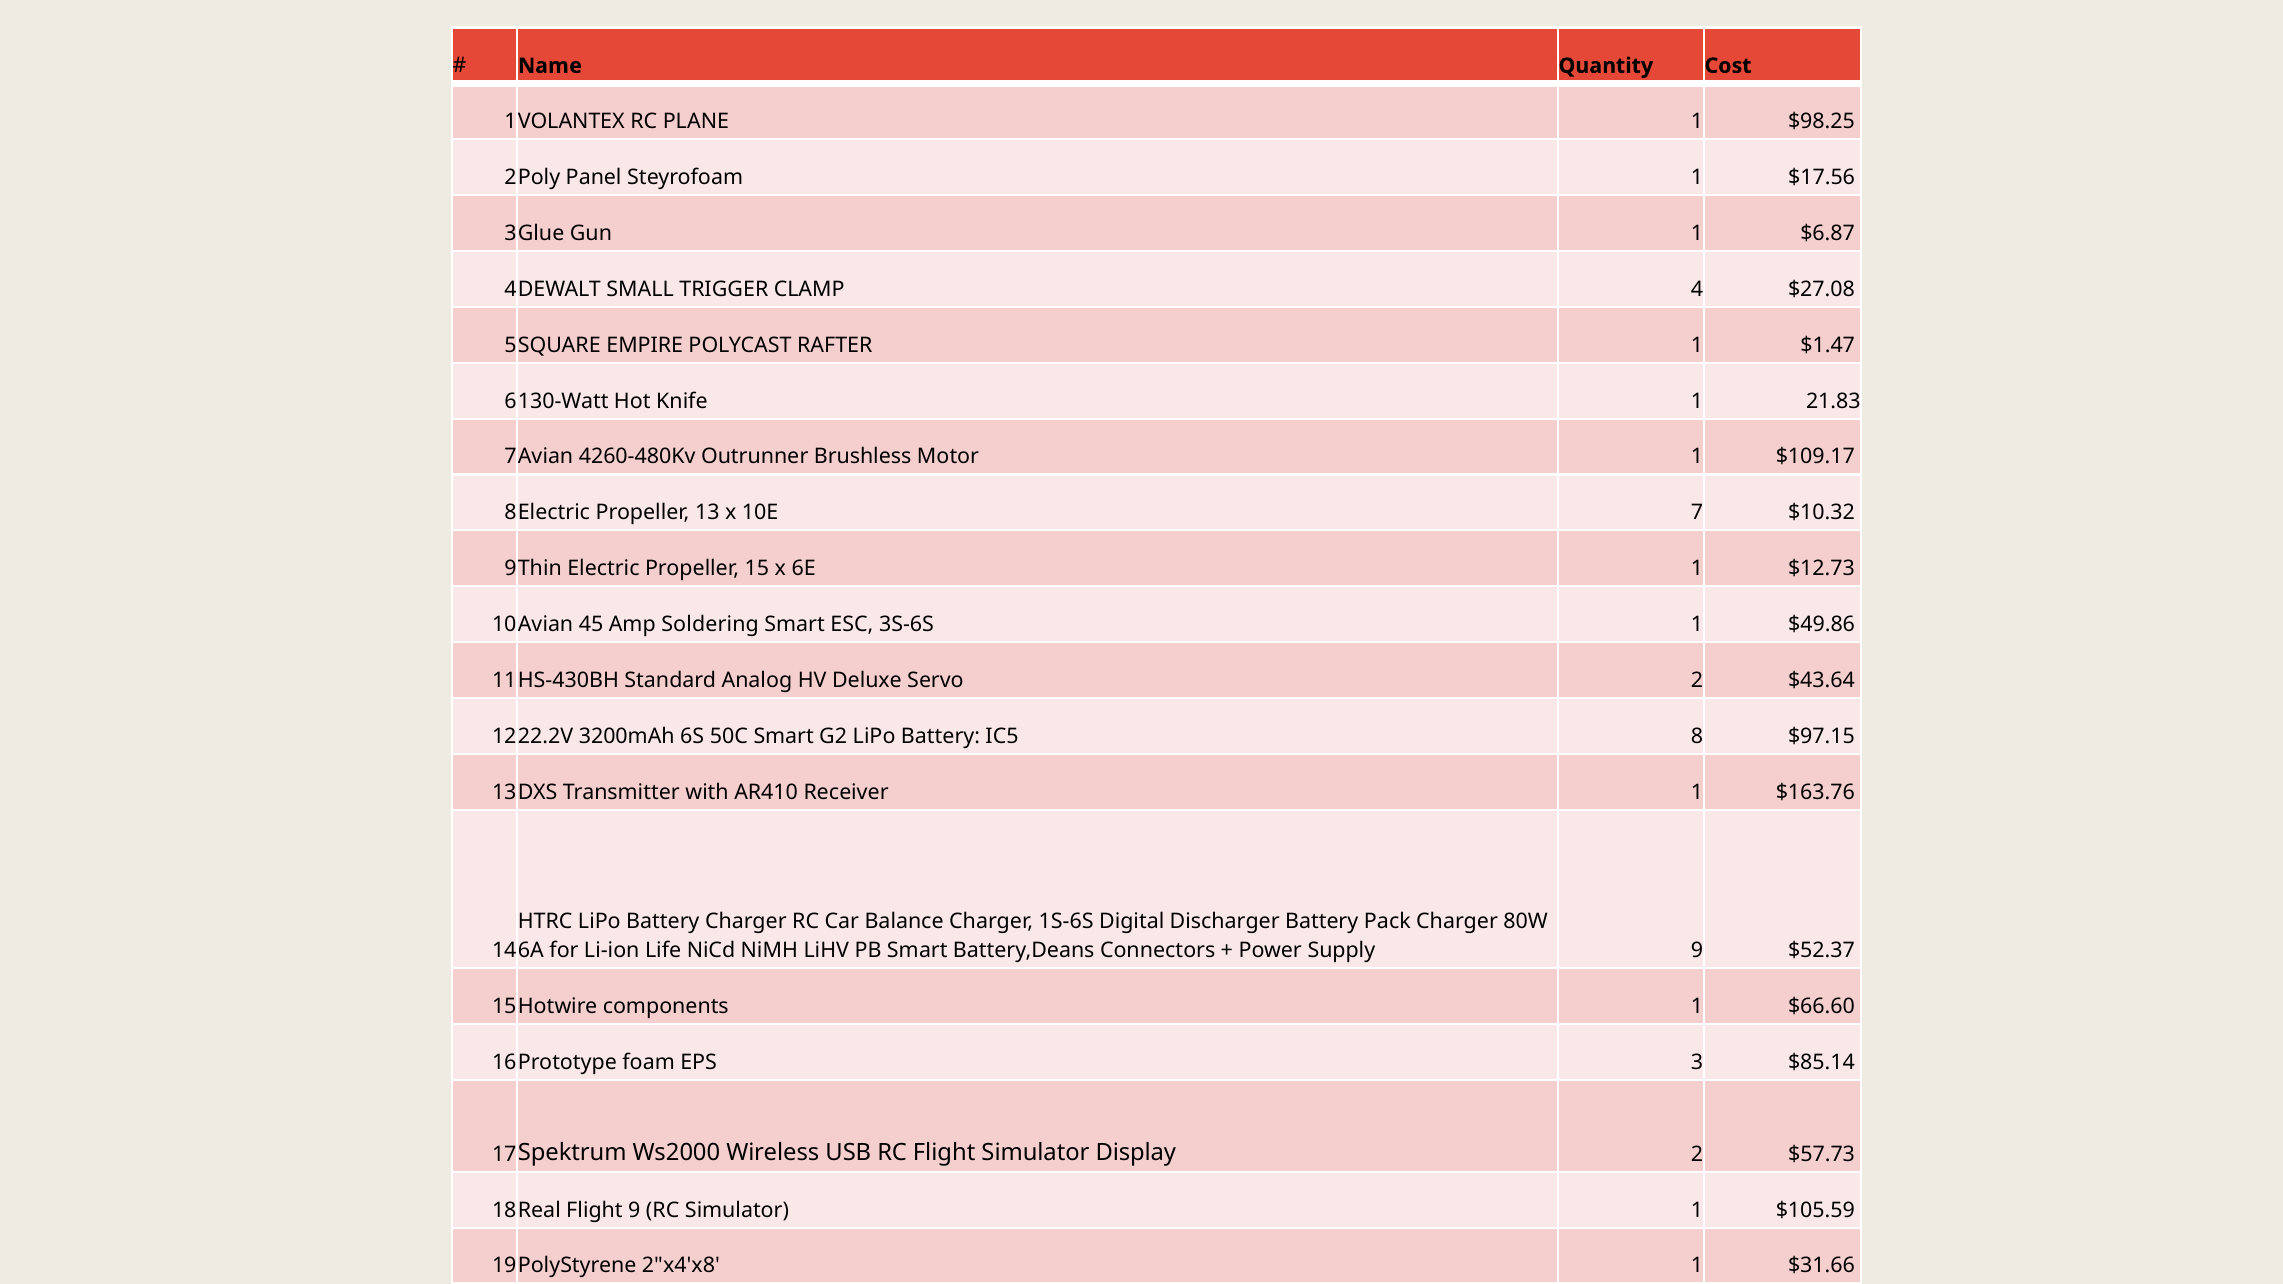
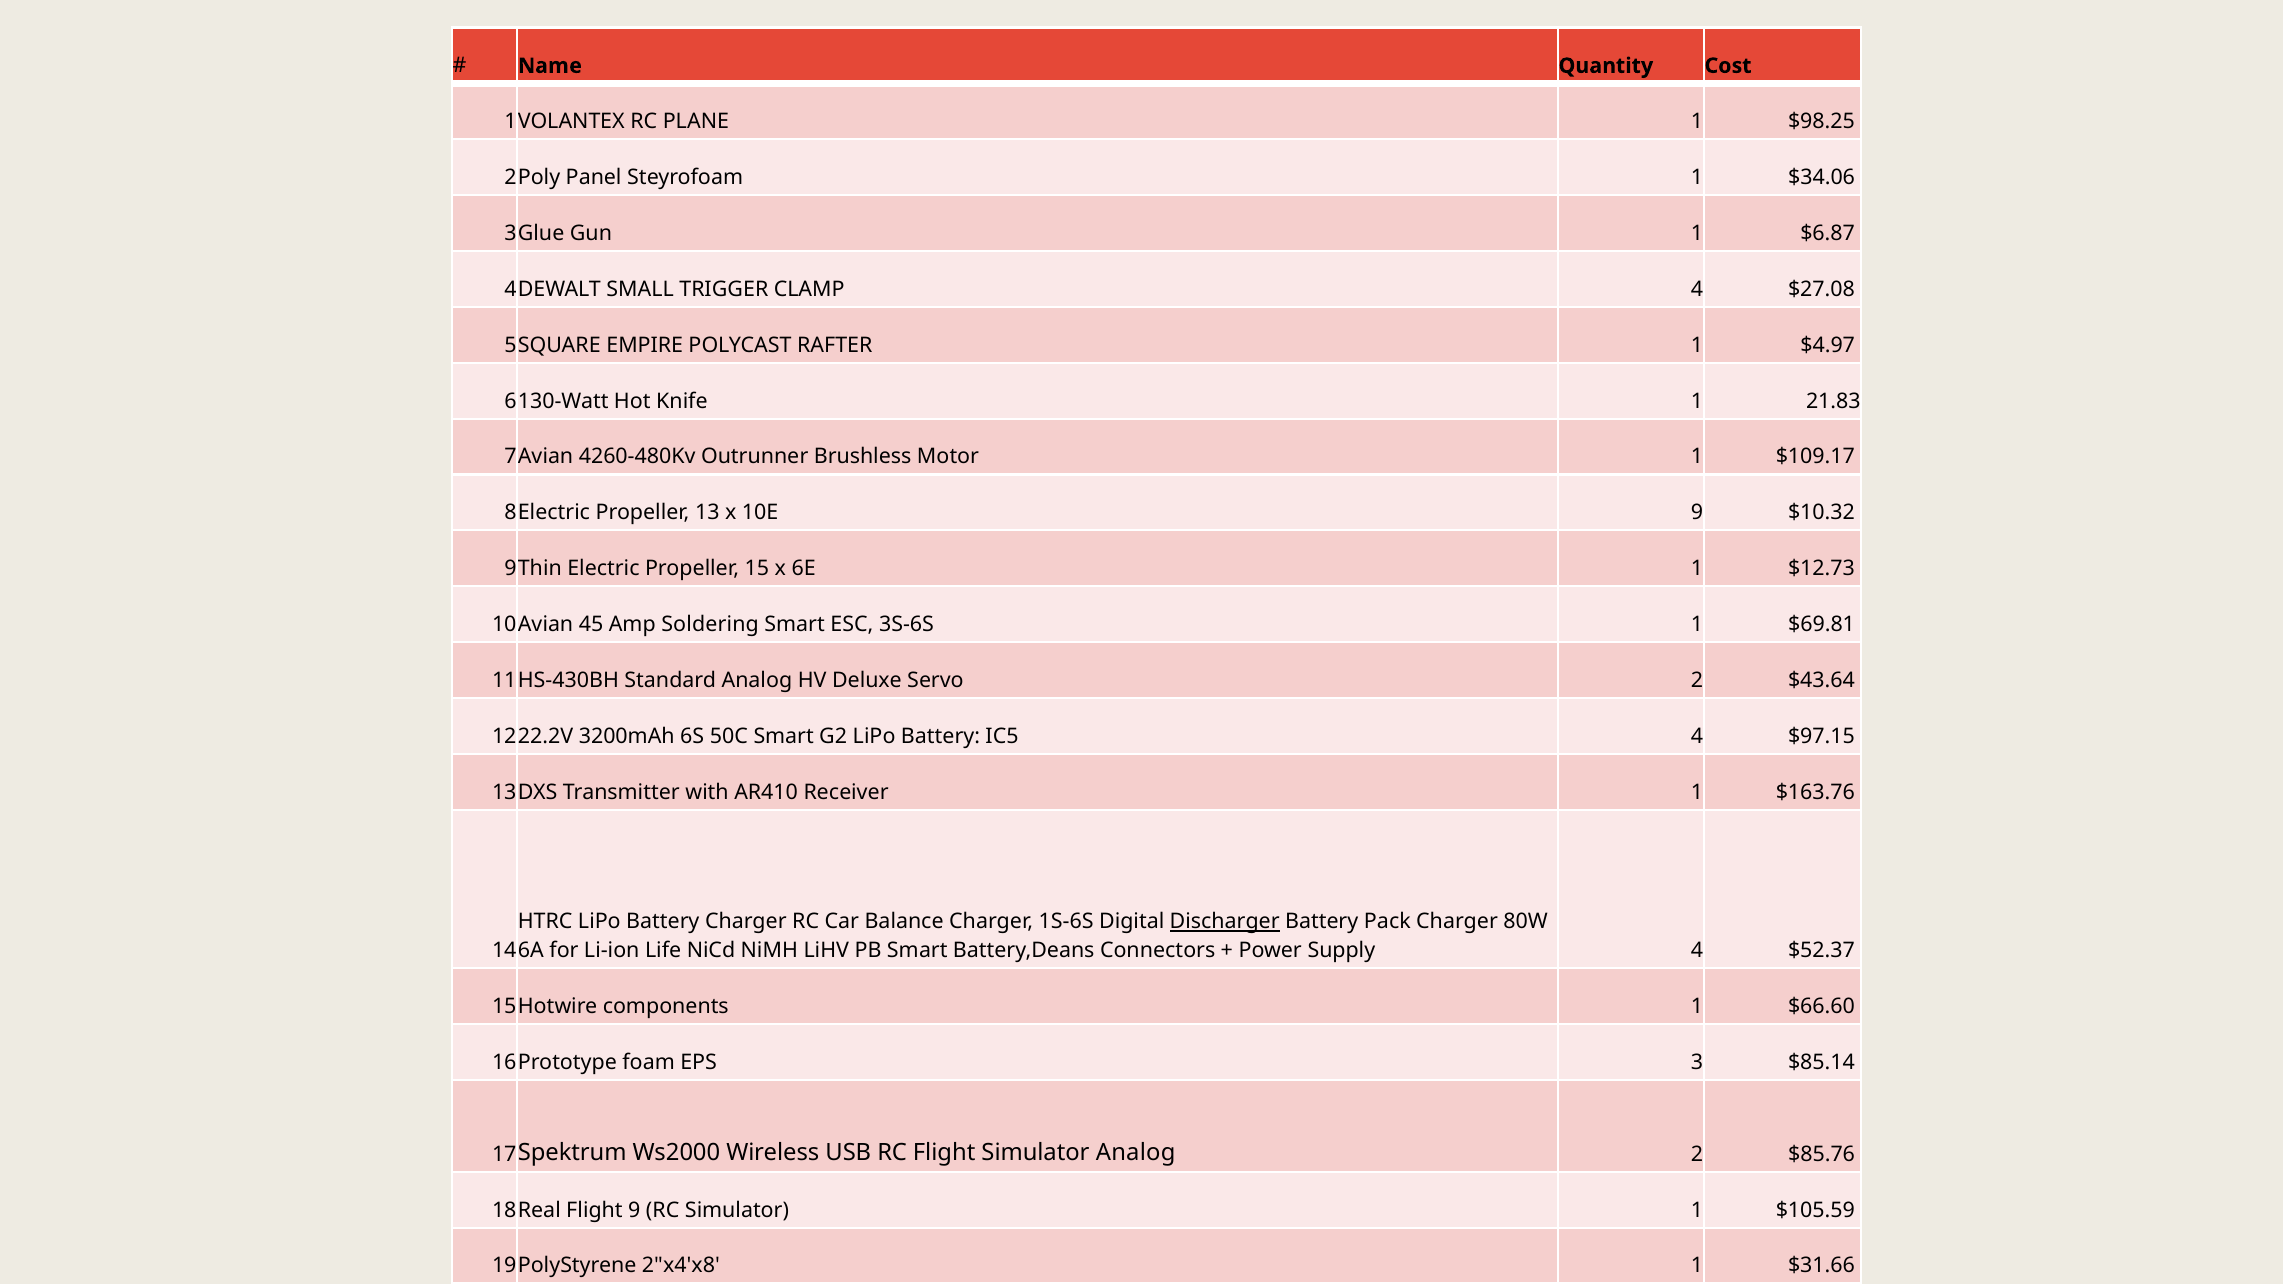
$17.56: $17.56 -> $34.06
$1.47: $1.47 -> $4.97
10E 7: 7 -> 9
$49.86: $49.86 -> $69.81
IC5 8: 8 -> 4
Discharger underline: none -> present
Supply 9: 9 -> 4
Simulator Display: Display -> Analog
$57.73: $57.73 -> $85.76
